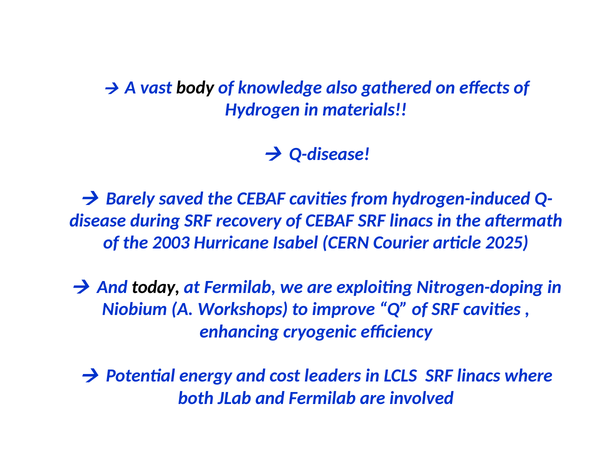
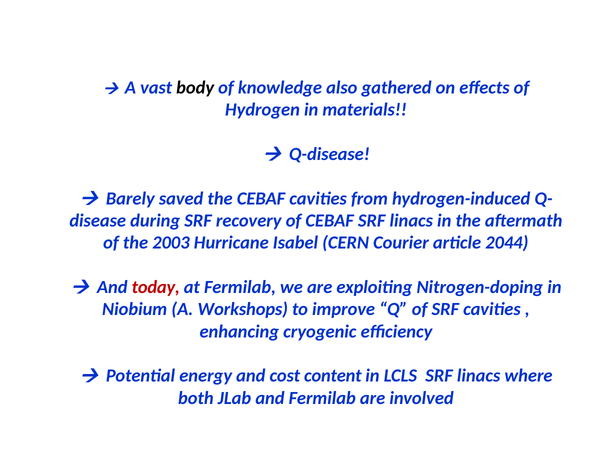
2025: 2025 -> 2044
today colour: black -> red
leaders: leaders -> content
